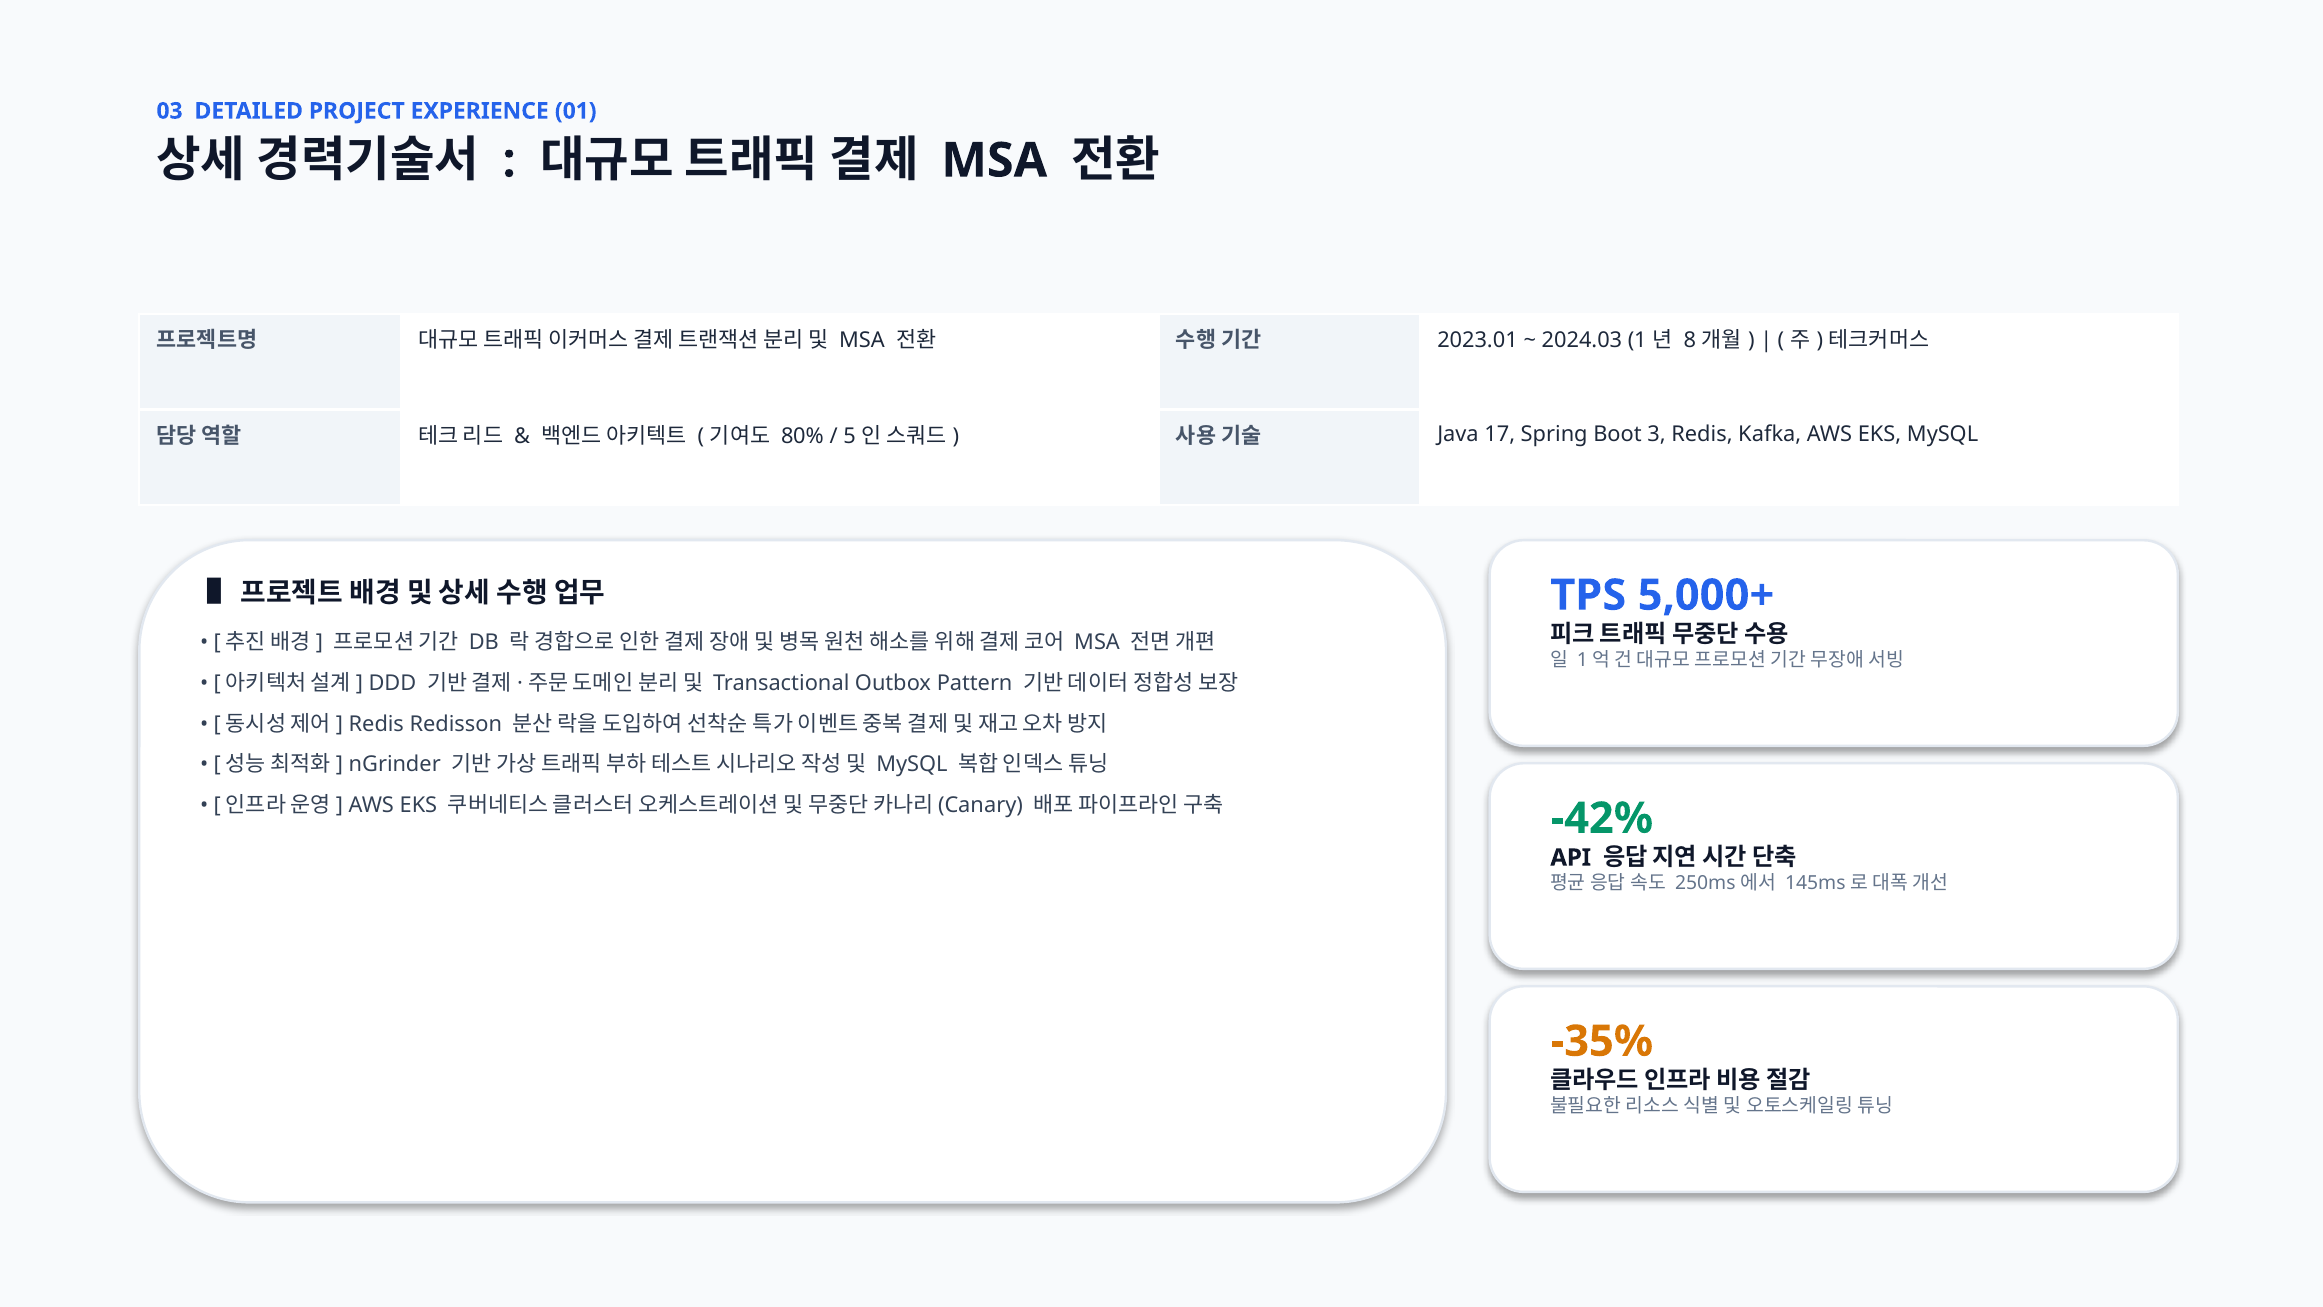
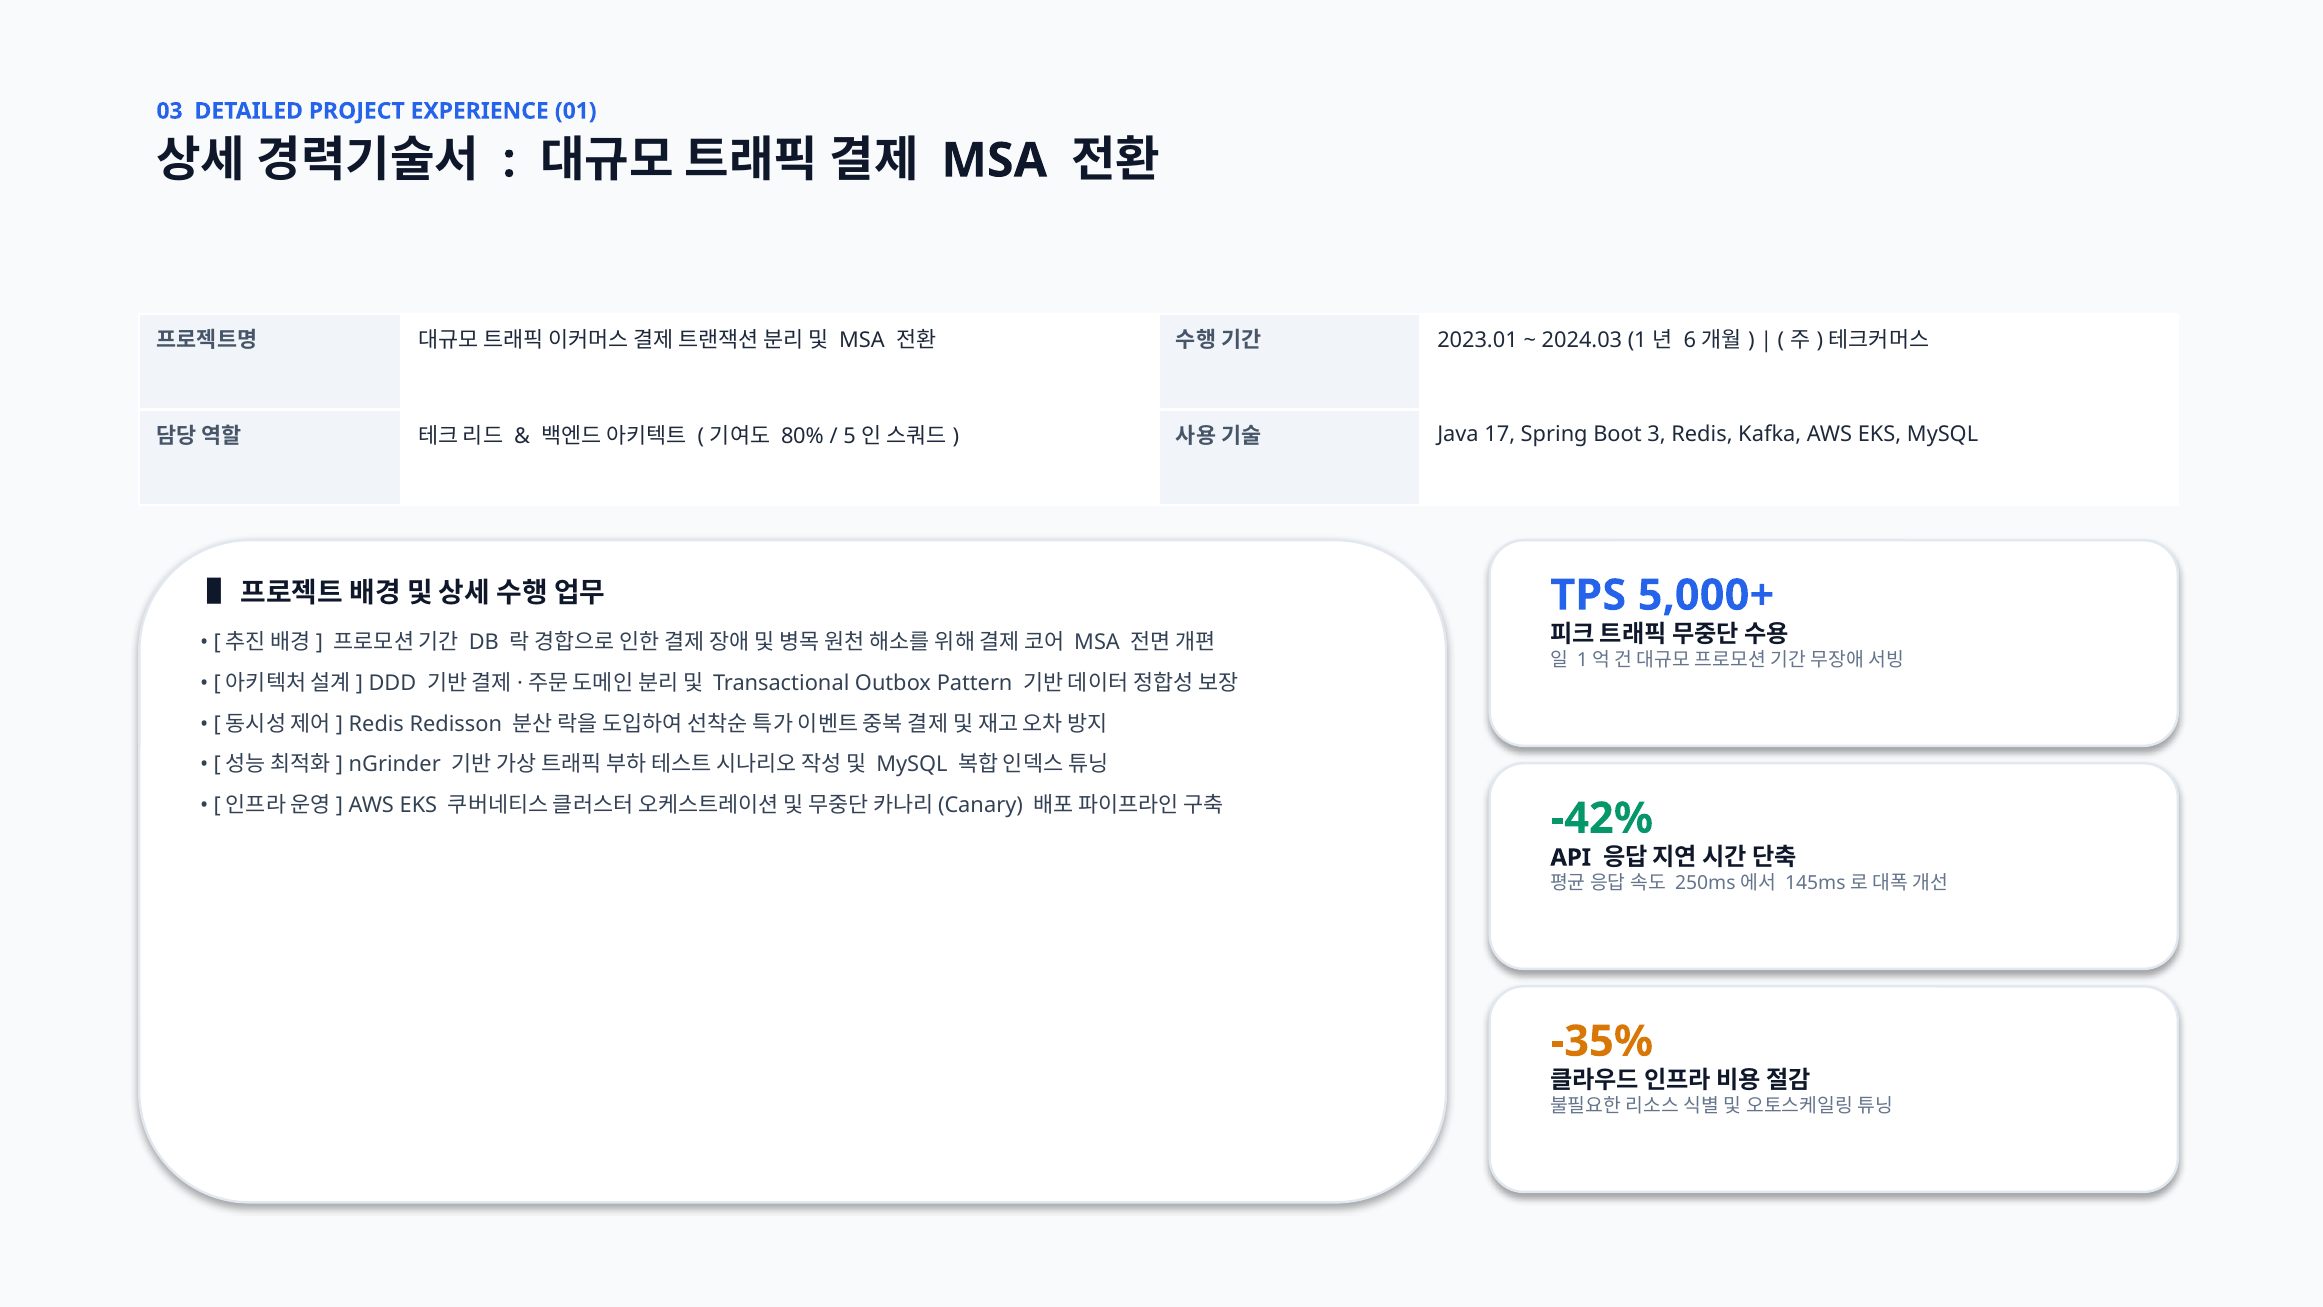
8: 8 -> 6
